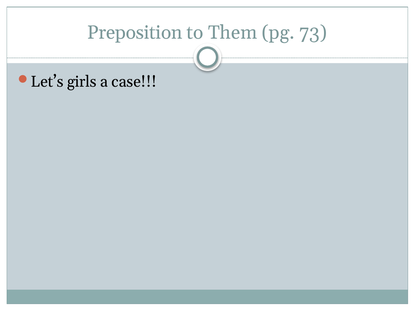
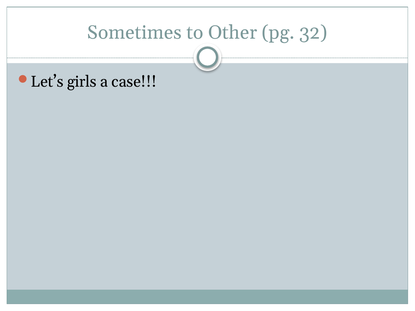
Preposition: Preposition -> Sometimes
Them: Them -> Other
73: 73 -> 32
